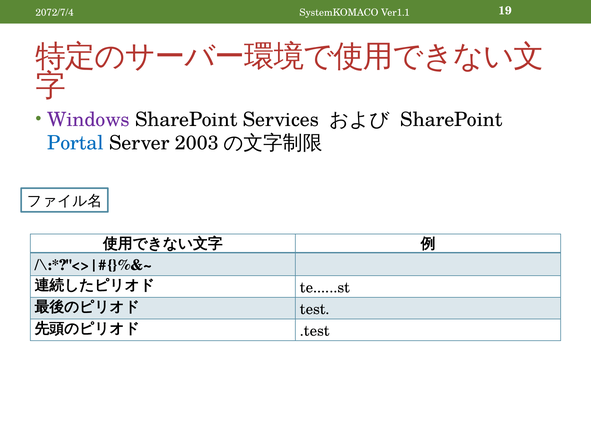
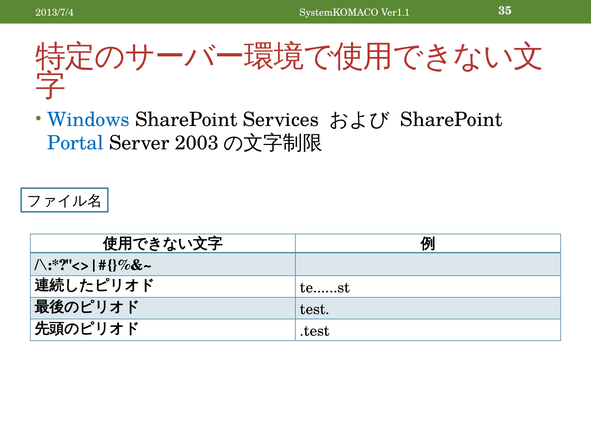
2072/7/4: 2072/7/4 -> 2013/7/4
19: 19 -> 35
Windows colour: purple -> blue
